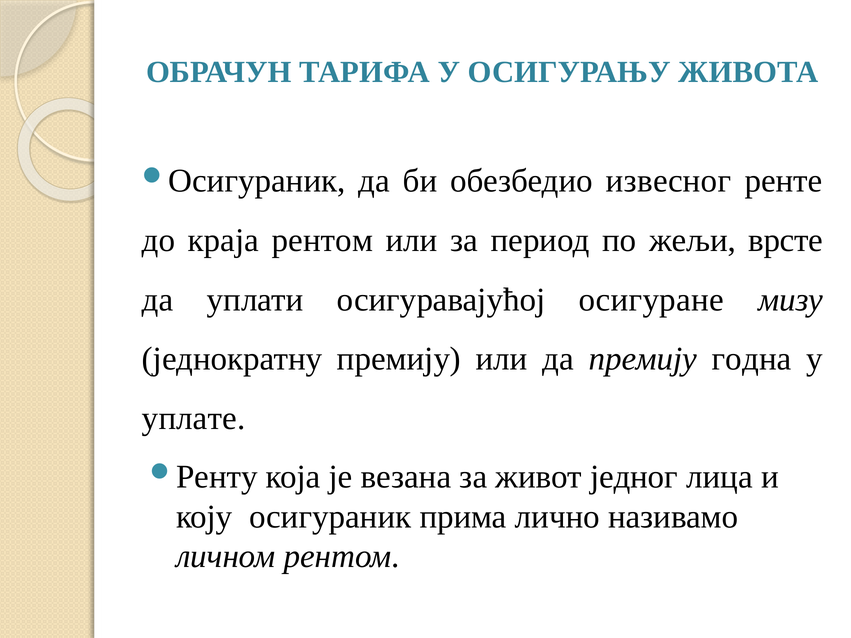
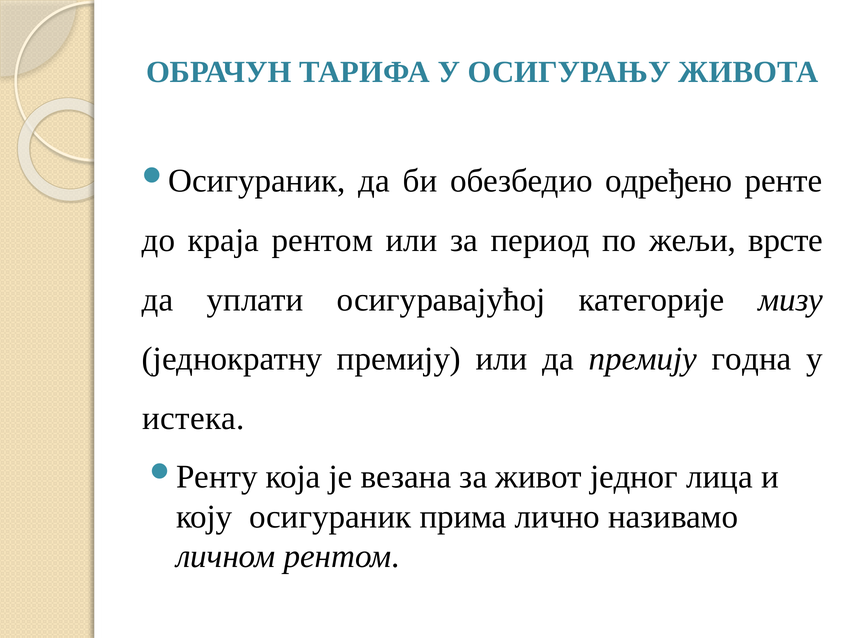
извесног: извесног -> одређено
осигуране: осигуране -> категорије
уплате: уплате -> истека
